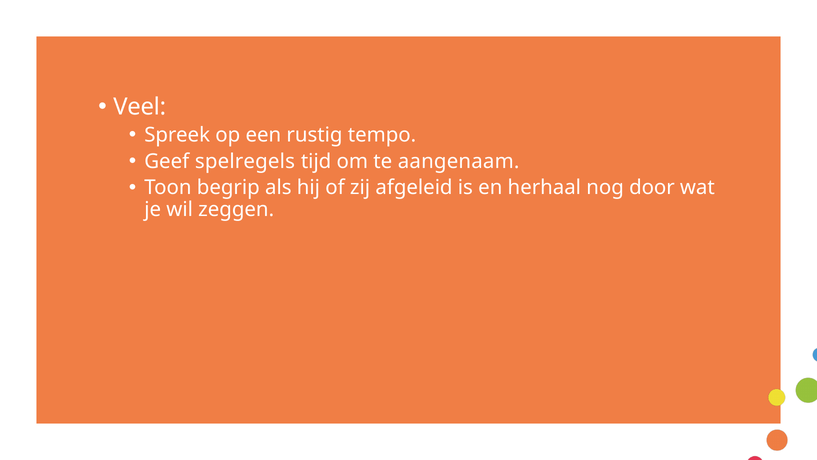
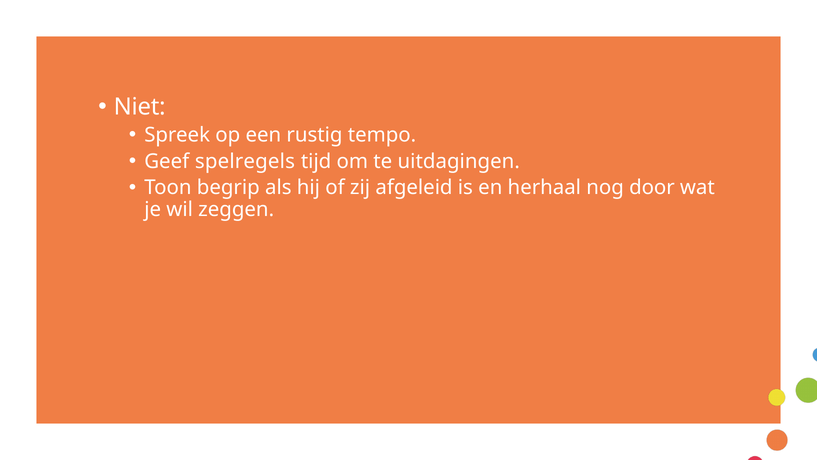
Veel: Veel -> Niet
aangenaam: aangenaam -> uitdagingen
